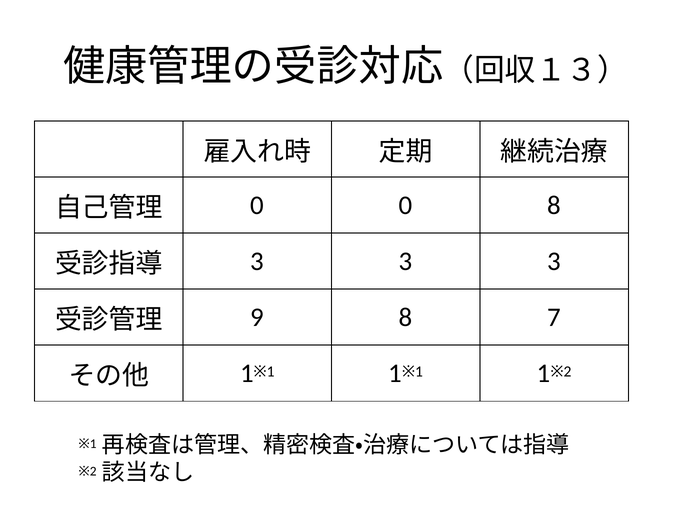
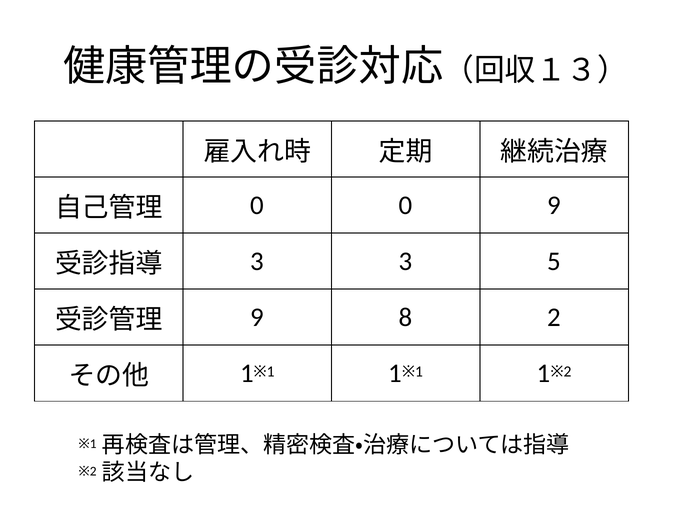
0 8: 8 -> 9
3 3 3: 3 -> 5
8 7: 7 -> 2
